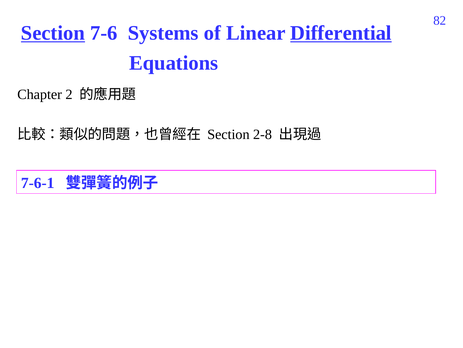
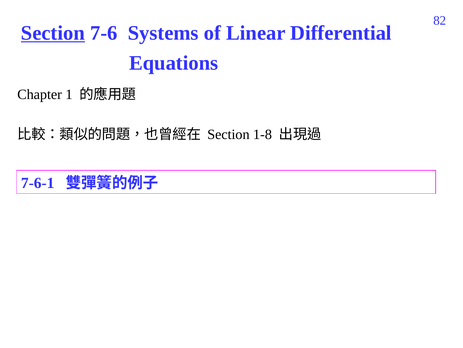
Differential underline: present -> none
2: 2 -> 1
2-8: 2-8 -> 1-8
